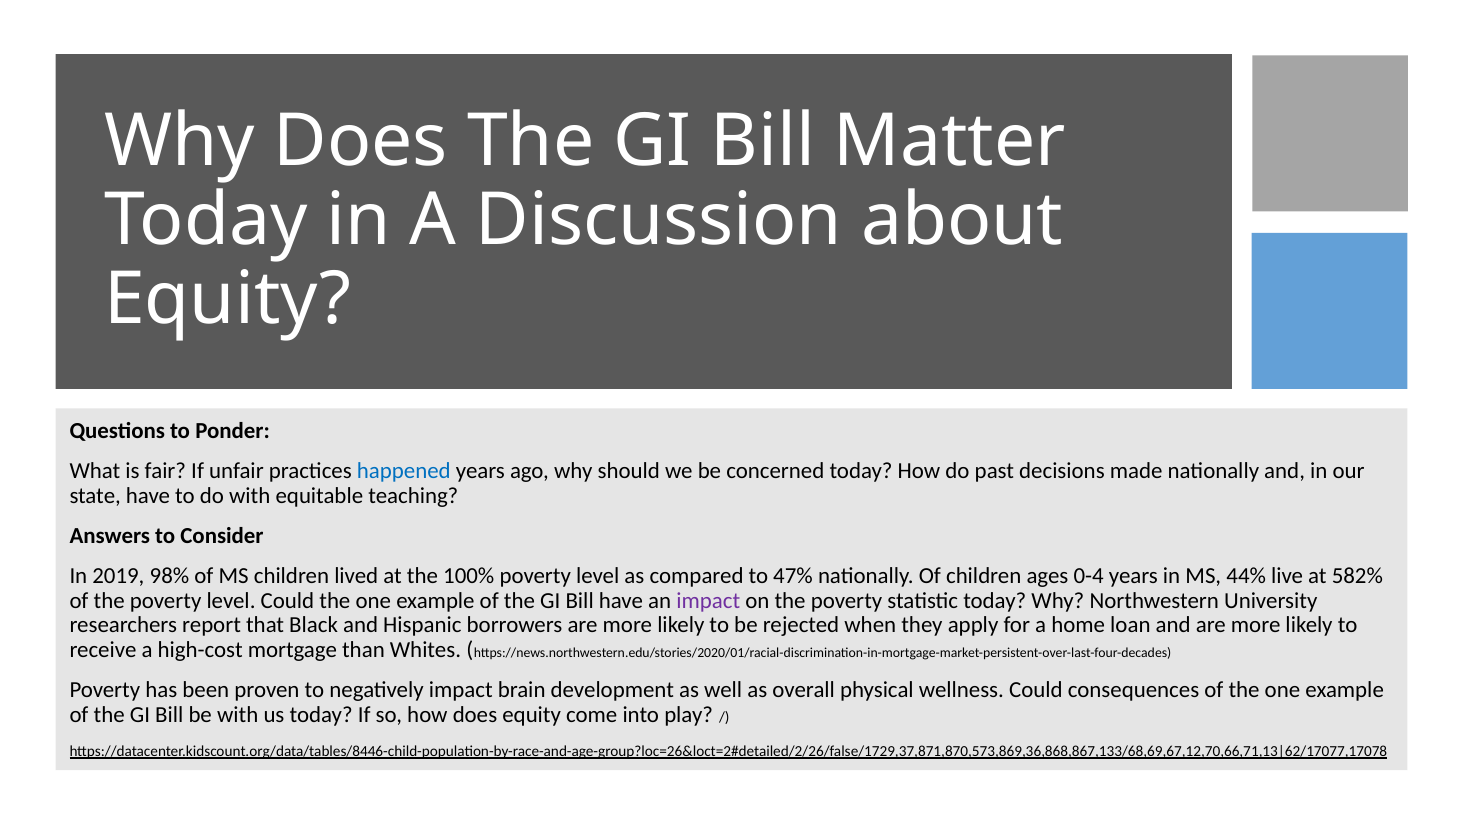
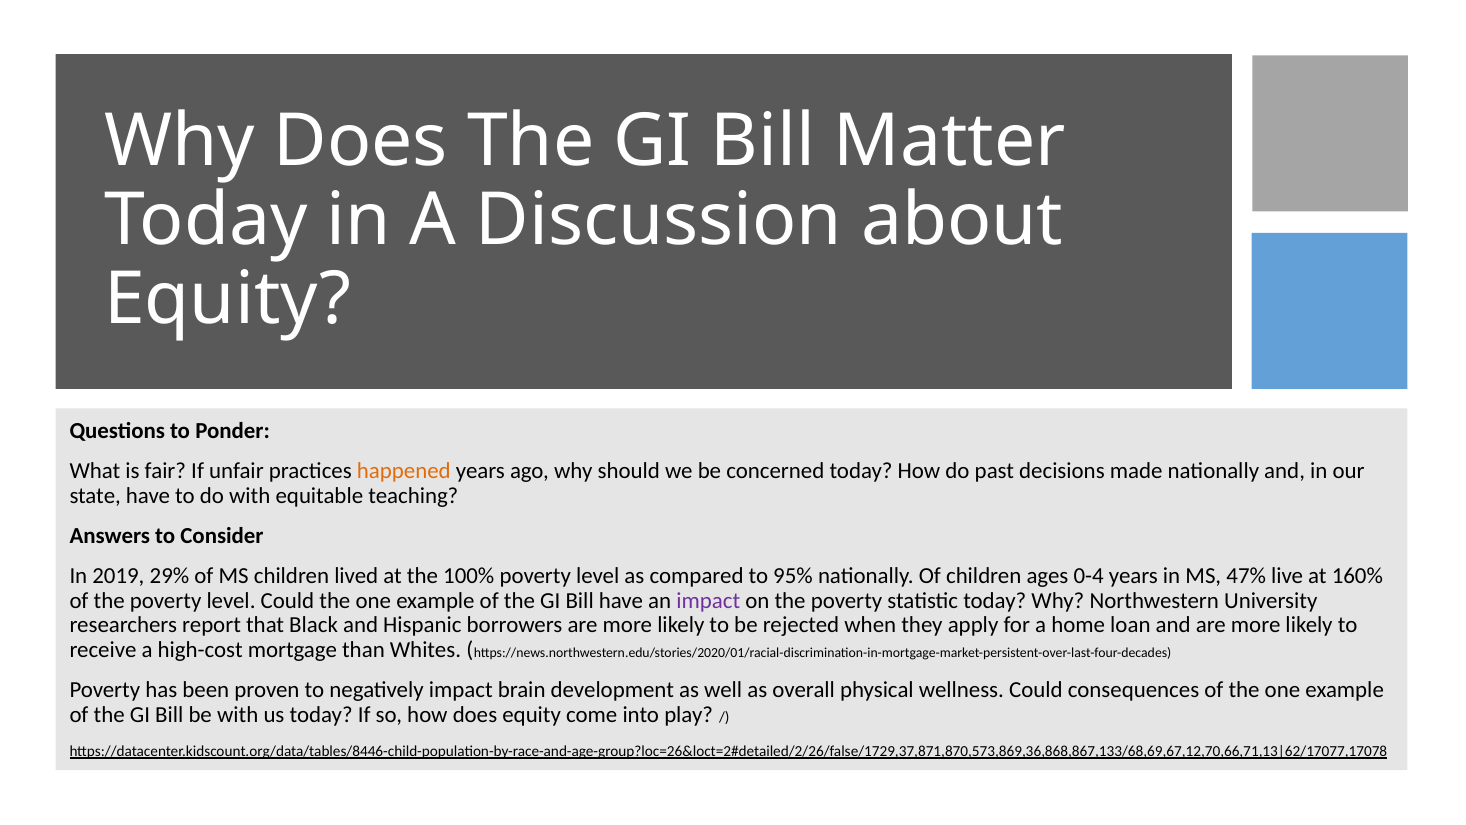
happened colour: blue -> orange
98%: 98% -> 29%
47%: 47% -> 95%
44%: 44% -> 47%
582%: 582% -> 160%
